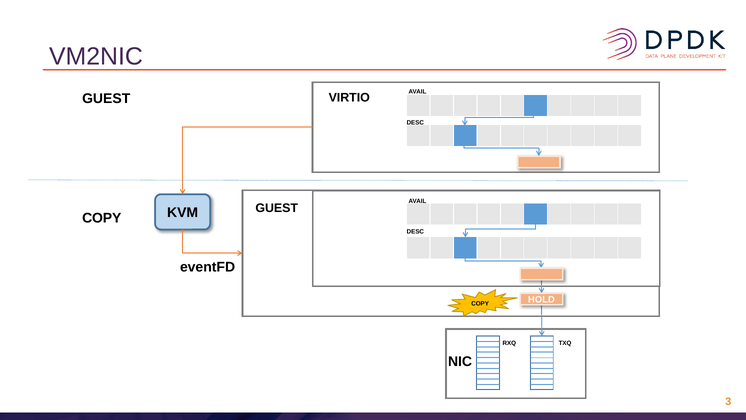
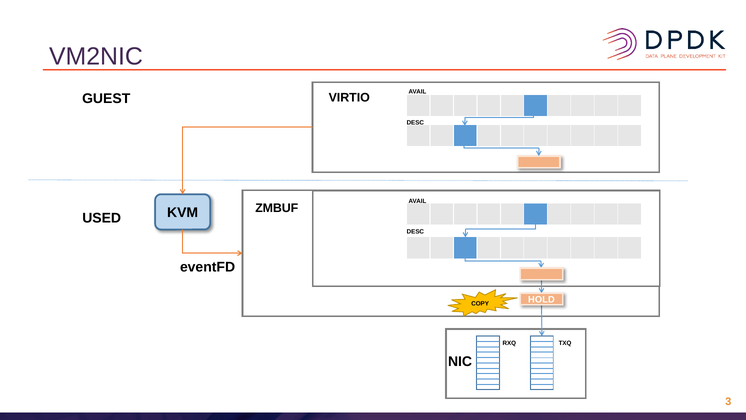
GUEST at (277, 208): GUEST -> ZMBUF
COPY at (102, 218): COPY -> USED
